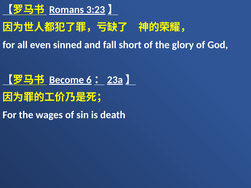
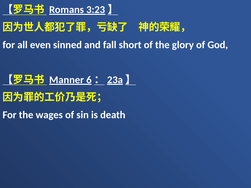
Become: Become -> Manner
